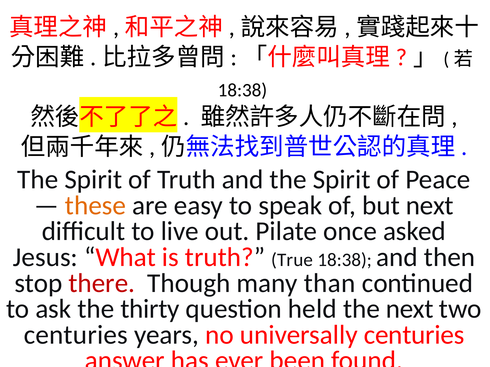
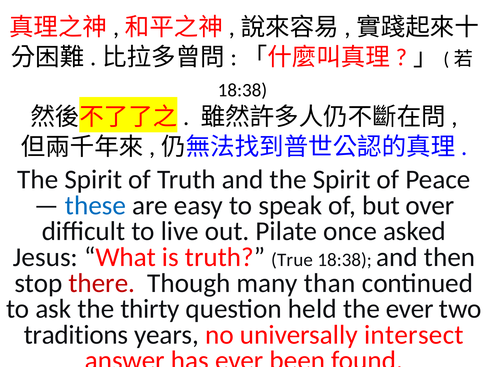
these colour: orange -> blue
but next: next -> over
the next: next -> ever
centuries at (76, 335): centuries -> traditions
universally centuries: centuries -> intersect
